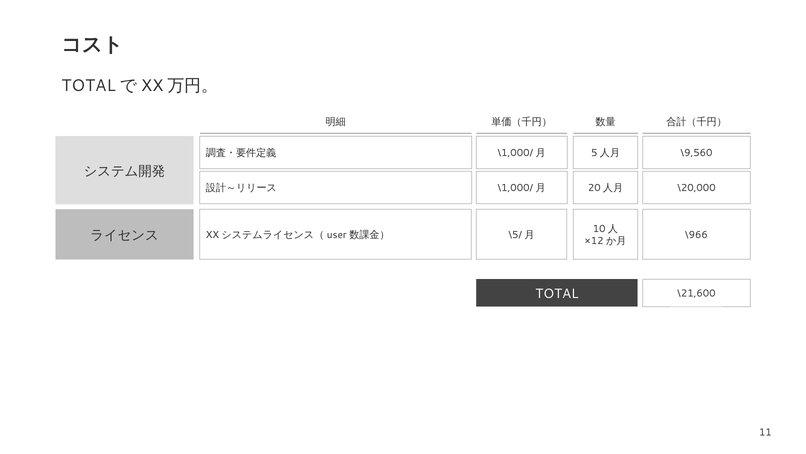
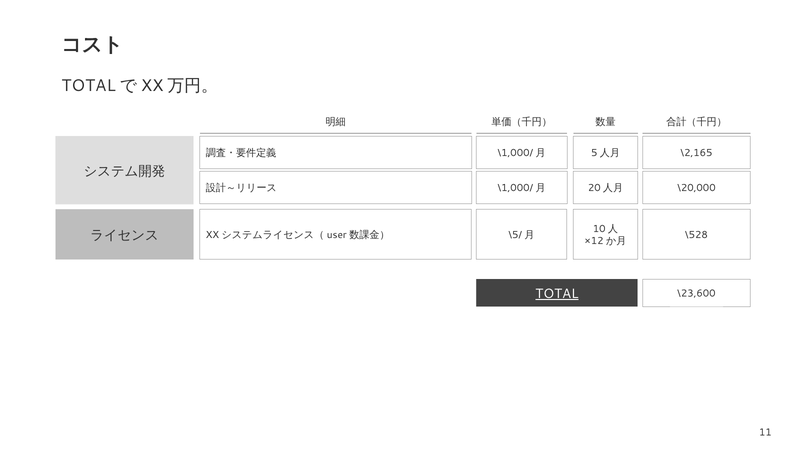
\9,560: \9,560 -> \2,165
\966: \966 -> \528
TOTAL underline: none -> present
\21,600: \21,600 -> \23,600
